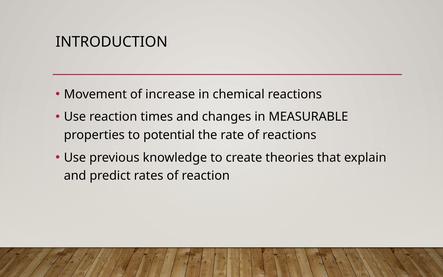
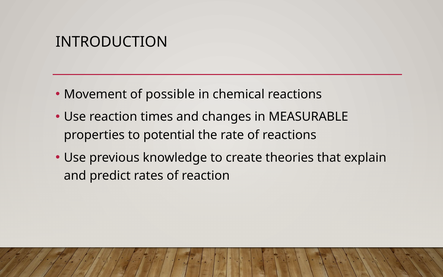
increase: increase -> possible
